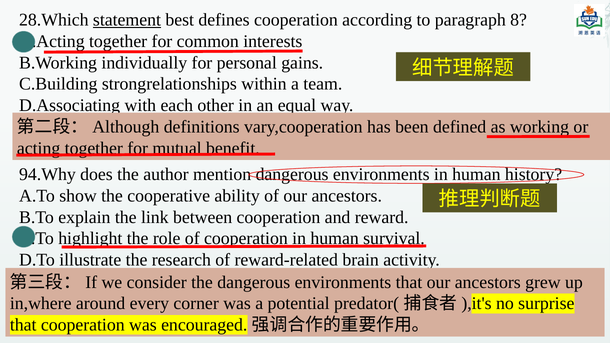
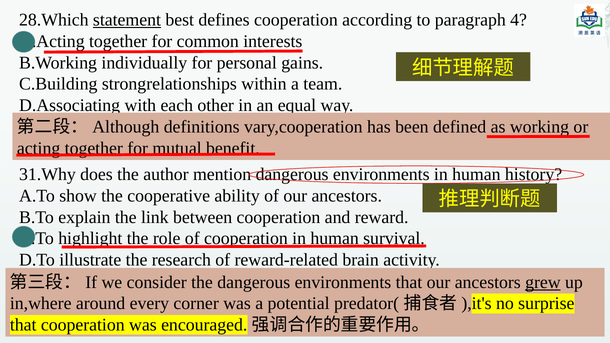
8: 8 -> 4
94.Why: 94.Why -> 31.Why
grew underline: none -> present
